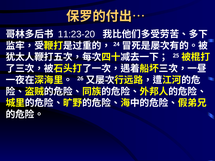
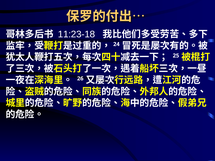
11:23-20: 11:23-20 -> 11:23-18
